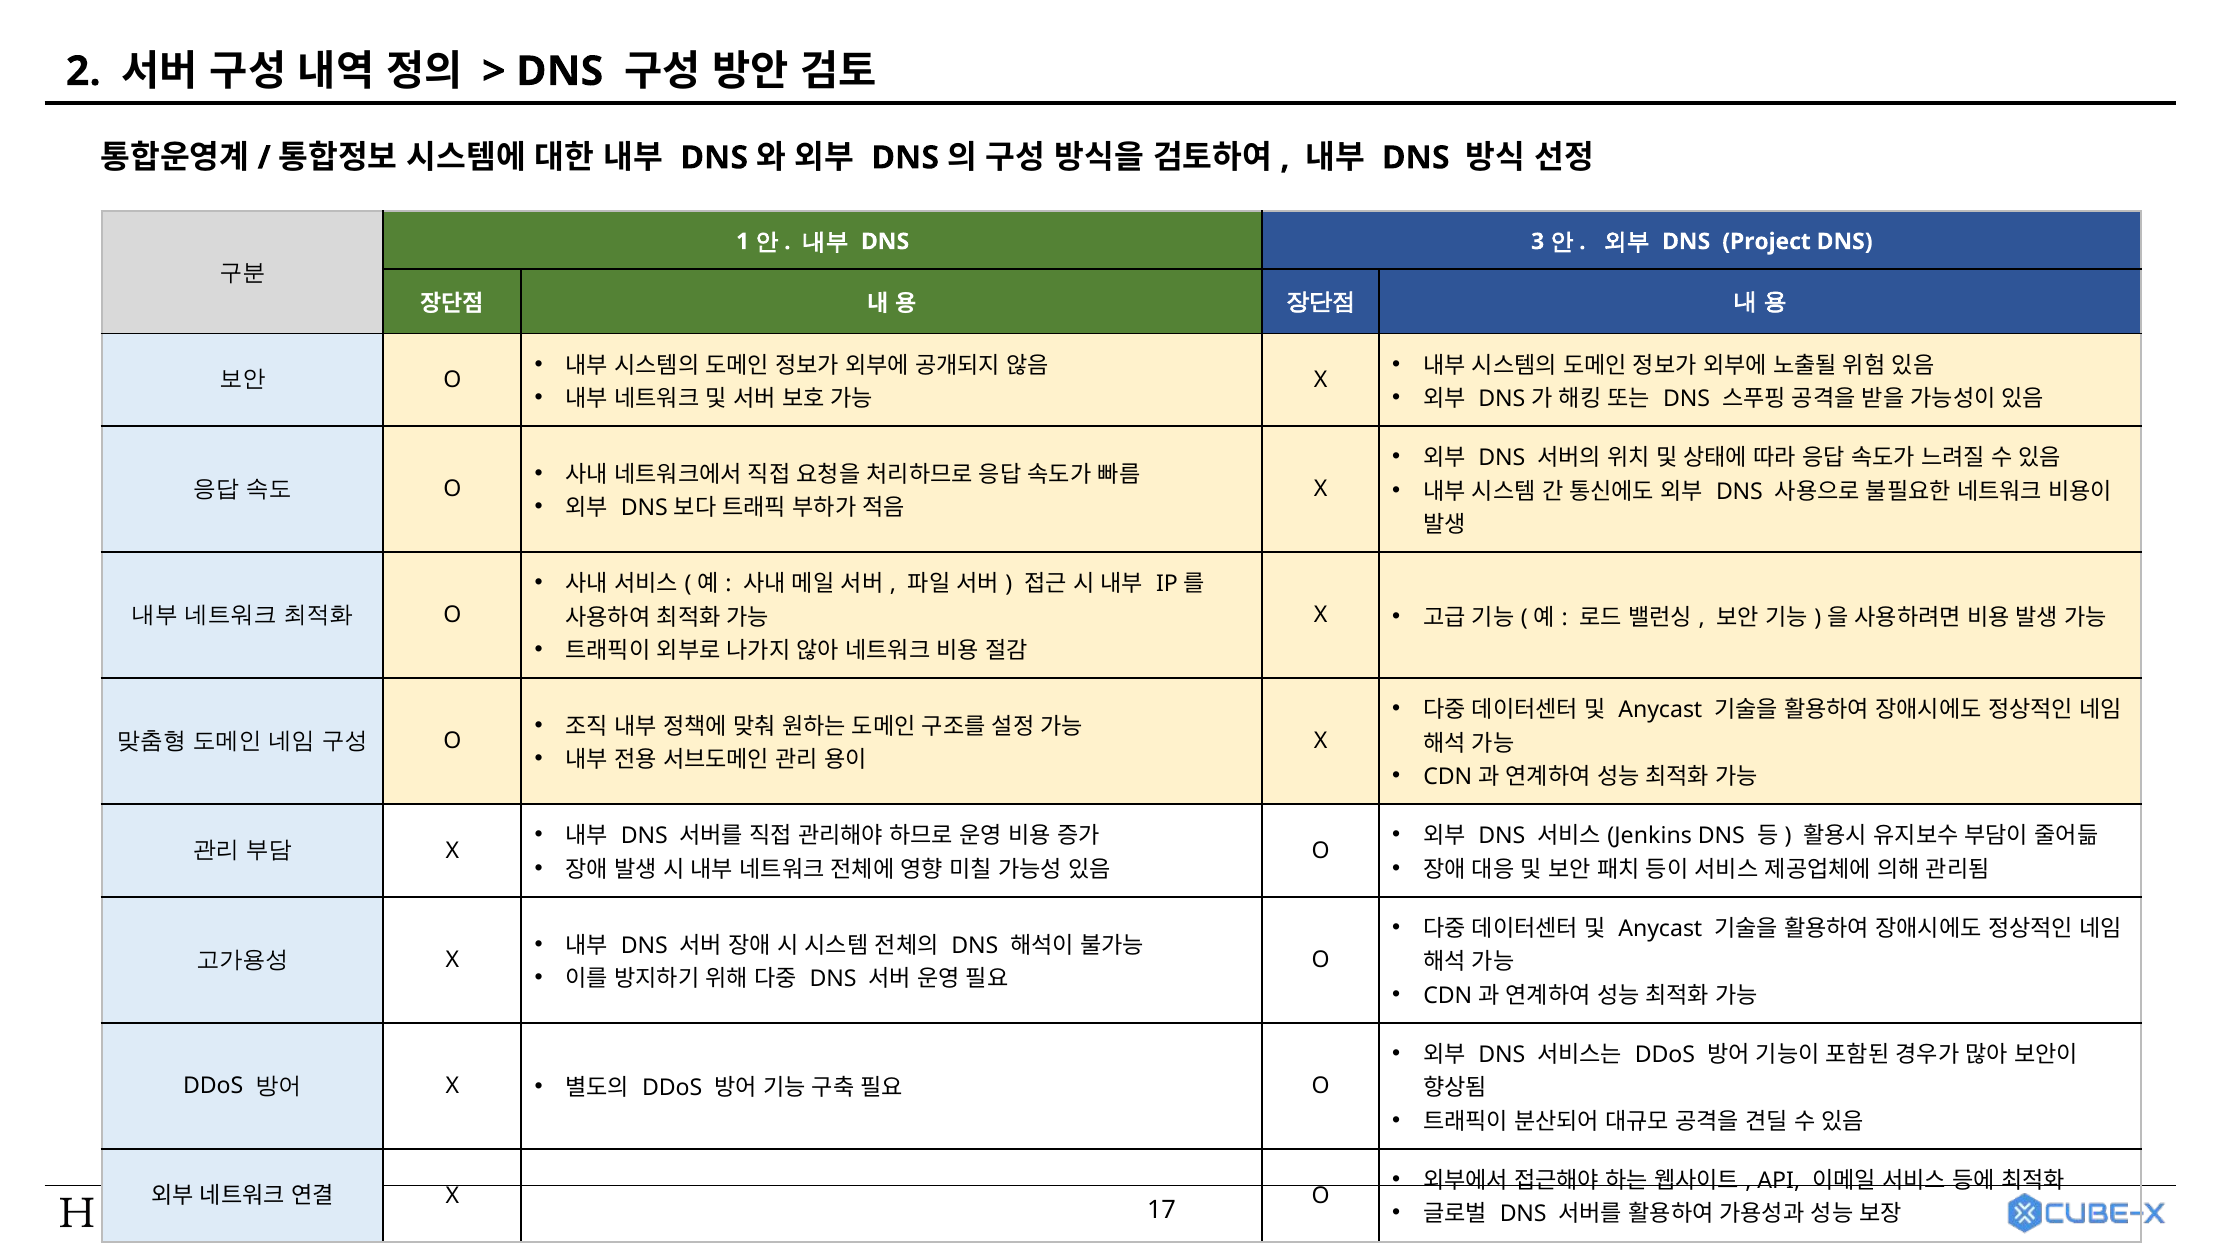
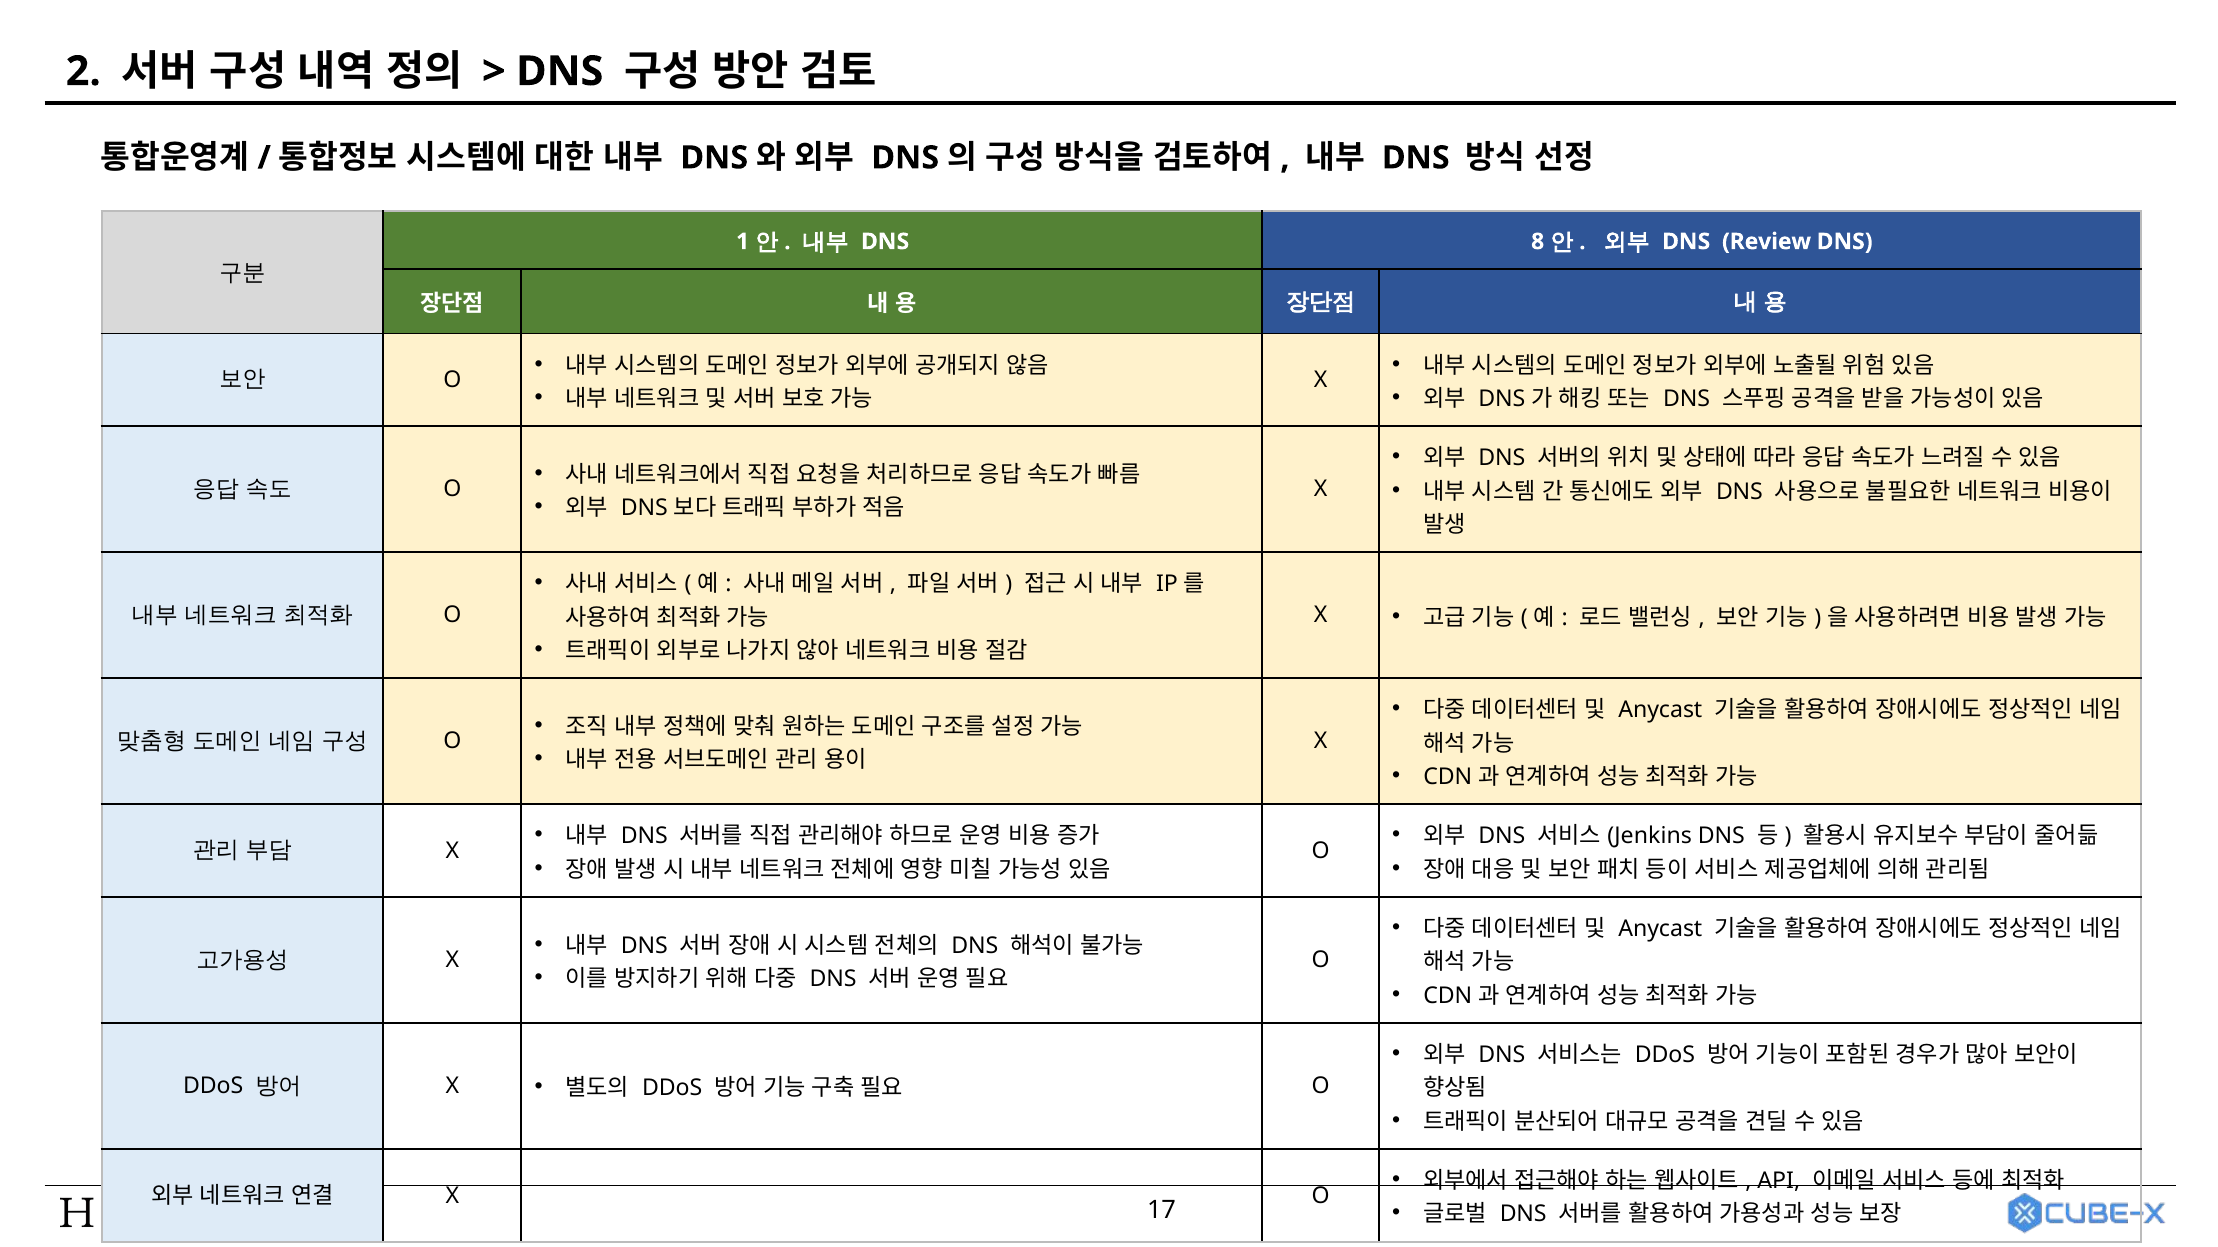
3: 3 -> 8
Project: Project -> Review
